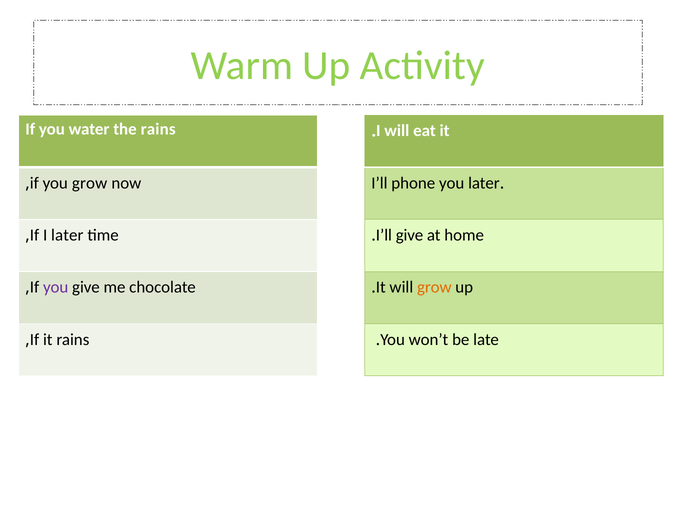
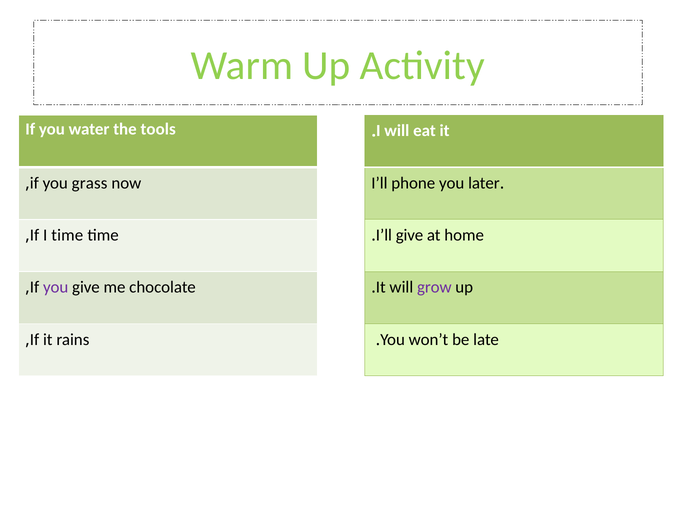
the rains: rains -> tools
you grow: grow -> grass
I later: later -> time
grow at (434, 287) colour: orange -> purple
